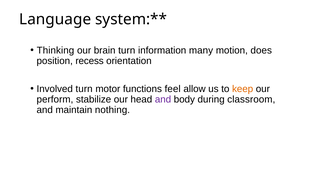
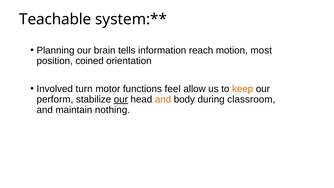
Language: Language -> Teachable
Thinking: Thinking -> Planning
brain turn: turn -> tells
many: many -> reach
does: does -> most
recess: recess -> coined
our at (121, 99) underline: none -> present
and at (163, 99) colour: purple -> orange
